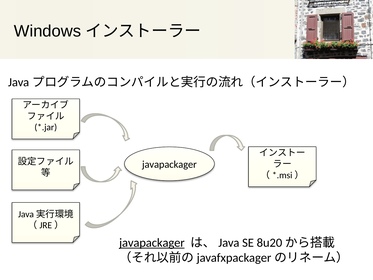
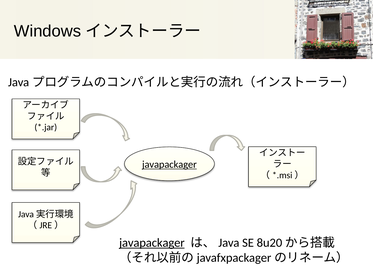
javapackager at (169, 164) underline: none -> present
